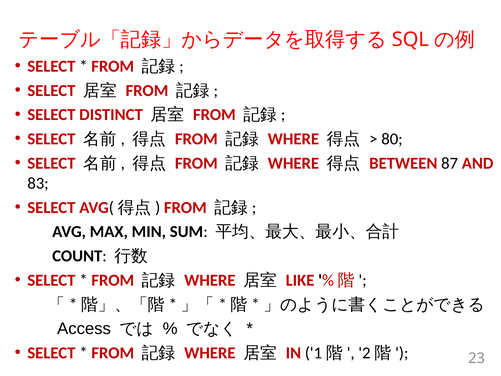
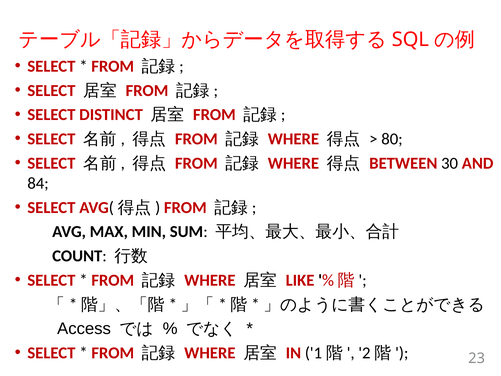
87: 87 -> 30
83: 83 -> 84
